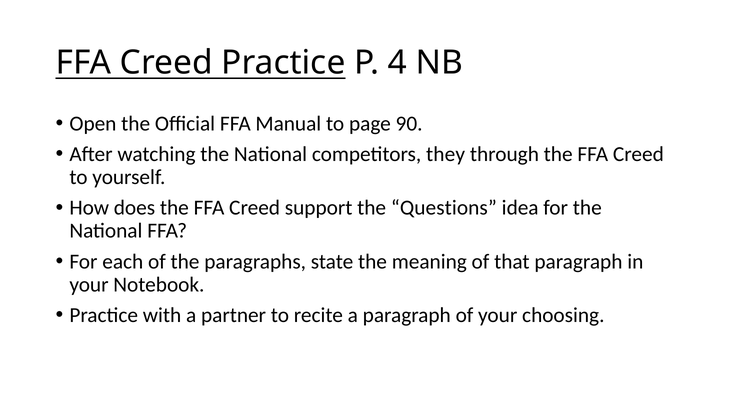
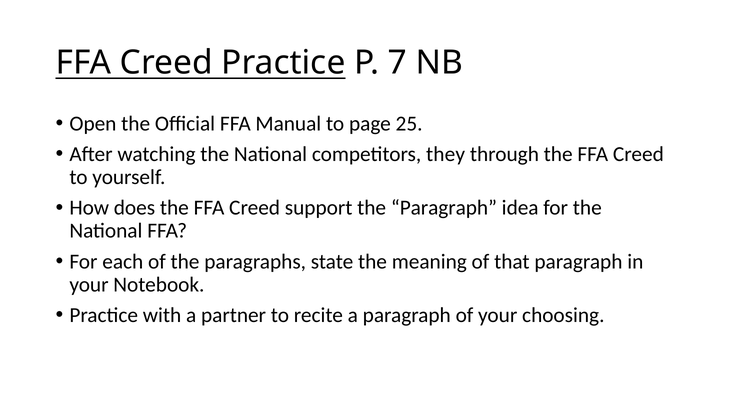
4: 4 -> 7
90: 90 -> 25
the Questions: Questions -> Paragraph
